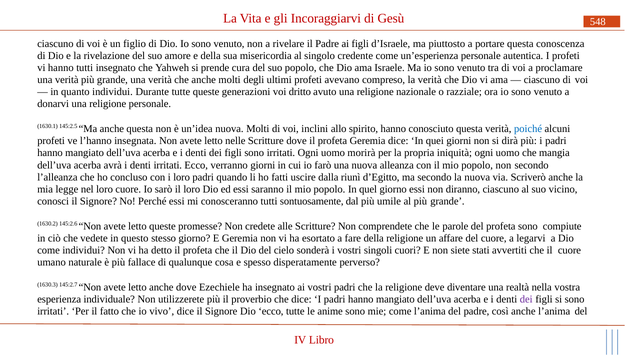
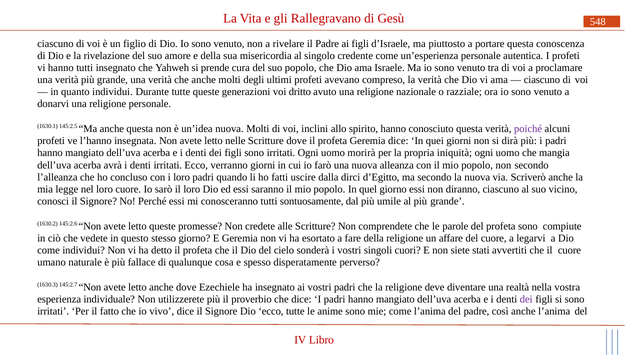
Incoraggiarvi: Incoraggiarvi -> Rallegravano
poiché colour: blue -> purple
riunì: riunì -> dirci
